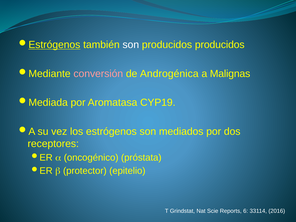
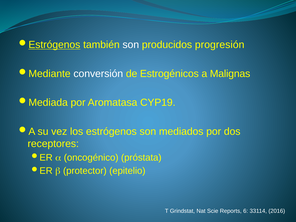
producidos producidos: producidos -> progresión
conversión colour: pink -> white
Androgénica: Androgénica -> Estrogénicos
